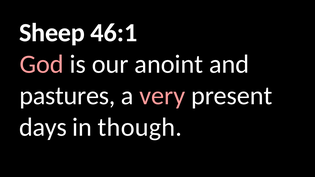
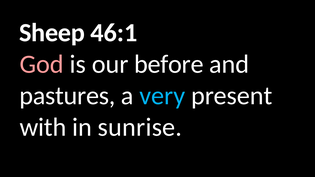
anoint: anoint -> before
very colour: pink -> light blue
days: days -> with
though: though -> sunrise
